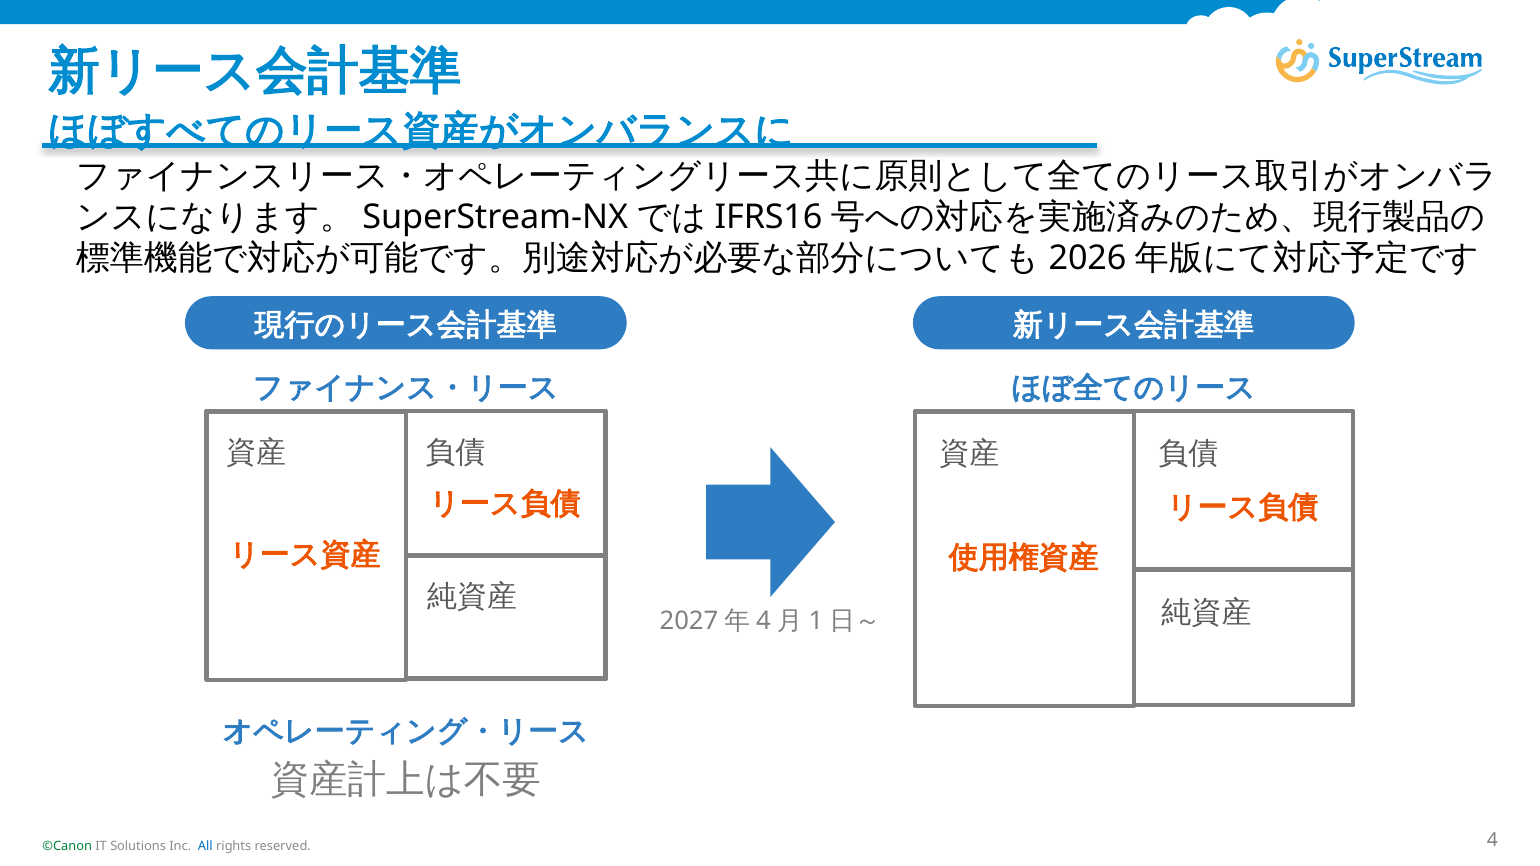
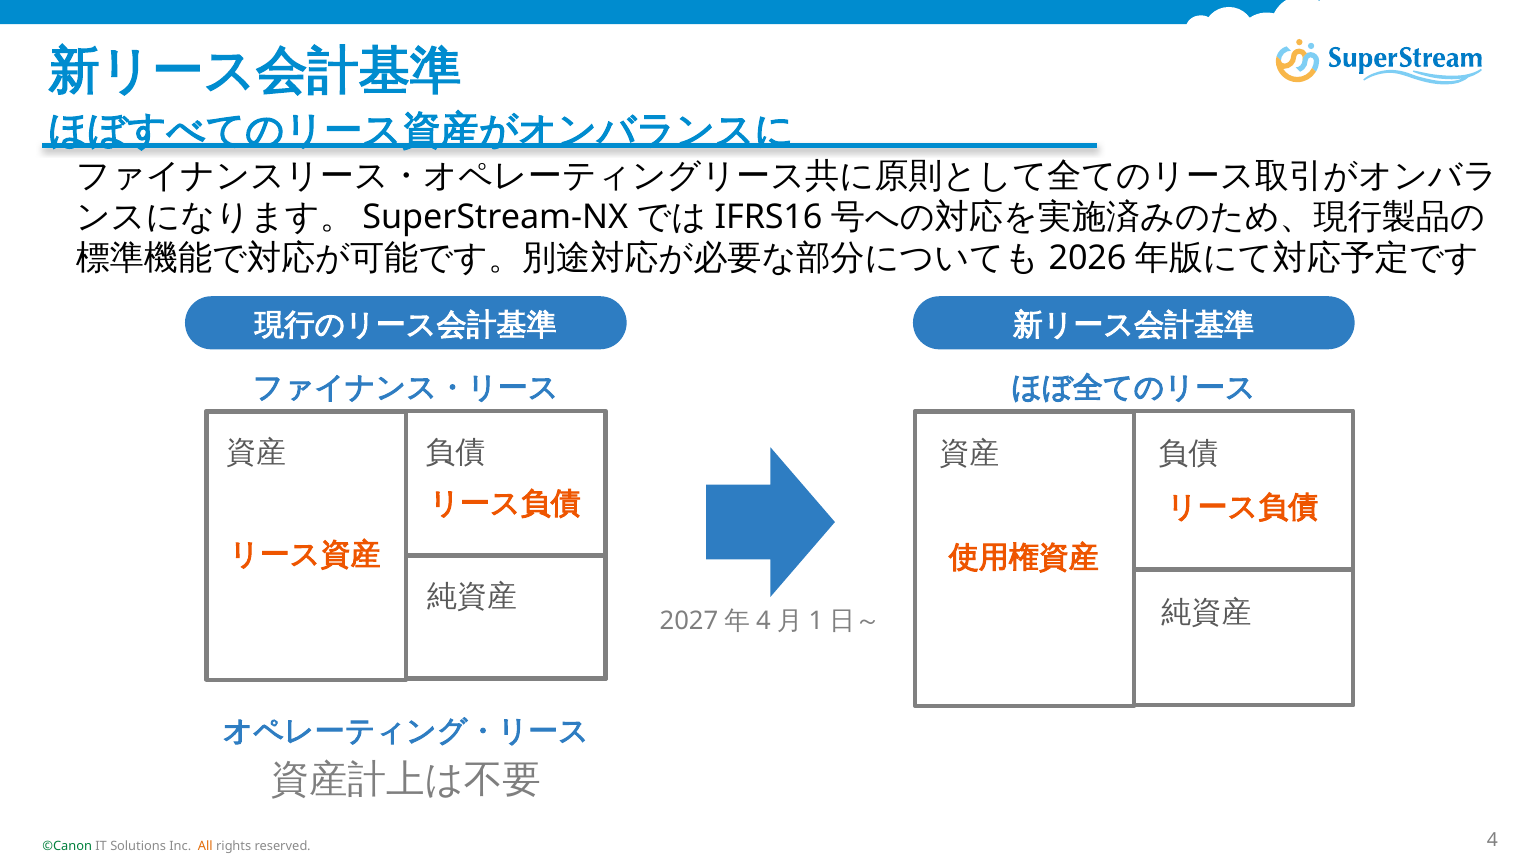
All colour: blue -> orange
